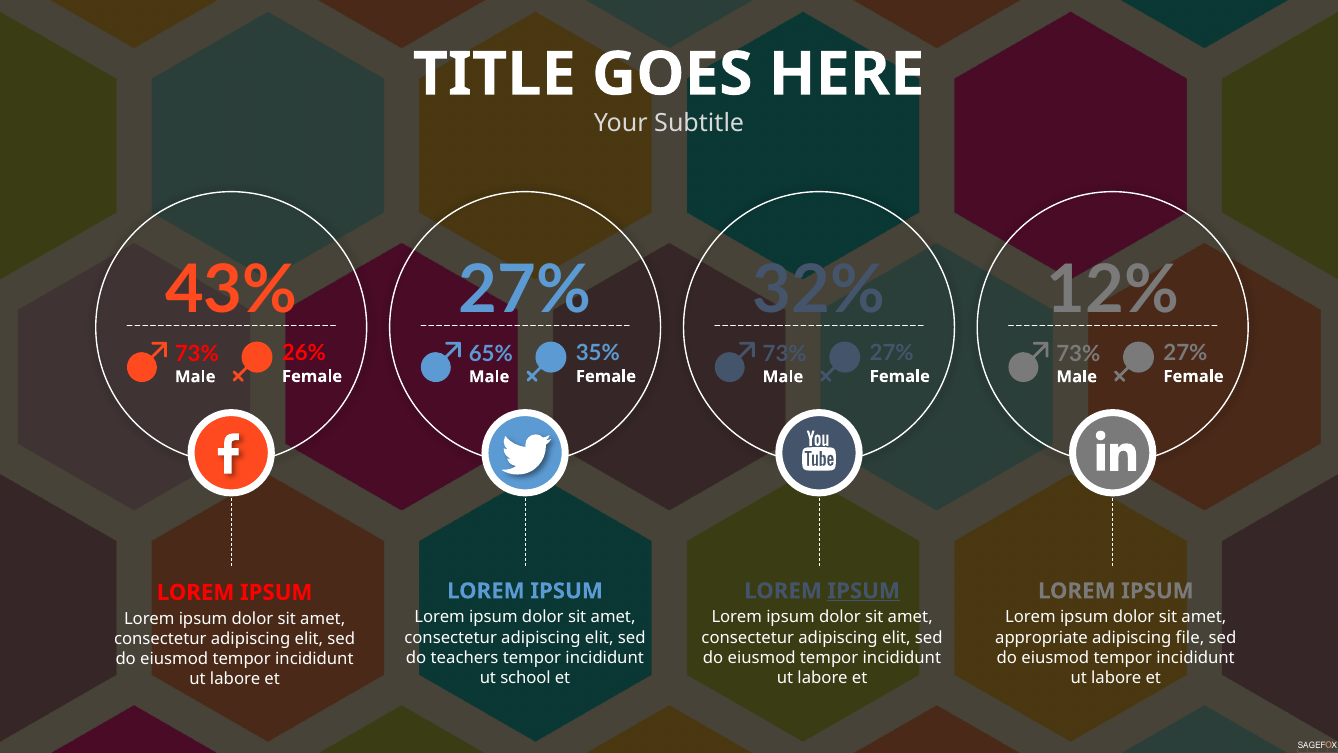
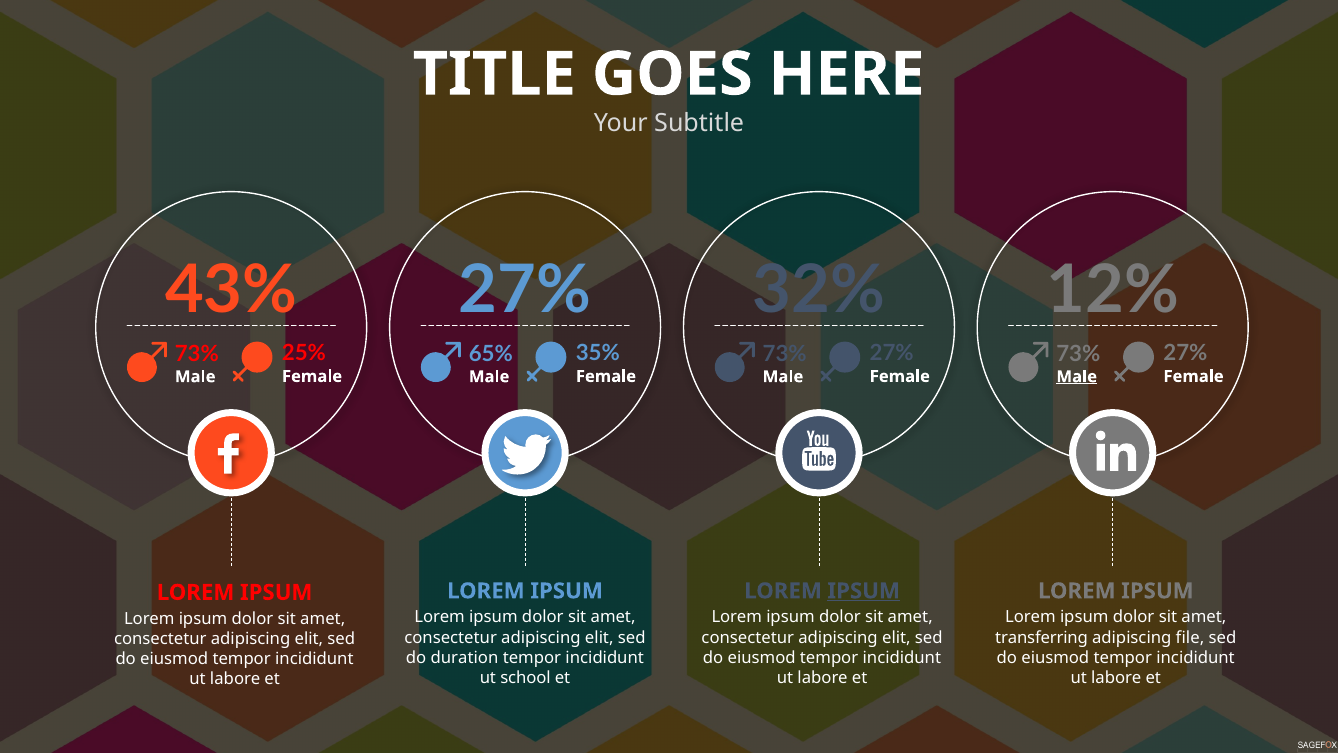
26%: 26% -> 25%
Male at (1077, 377) underline: none -> present
appropriate: appropriate -> transferring
teachers: teachers -> duration
